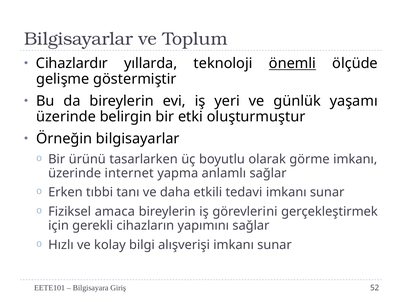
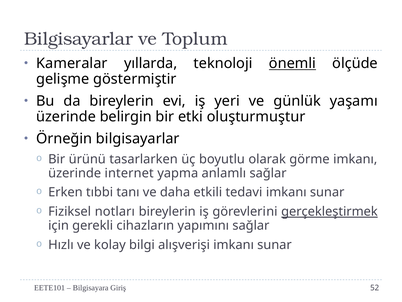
Cihazlardır: Cihazlardır -> Kameralar
amaca: amaca -> notları
gerçekleştirmek underline: none -> present
